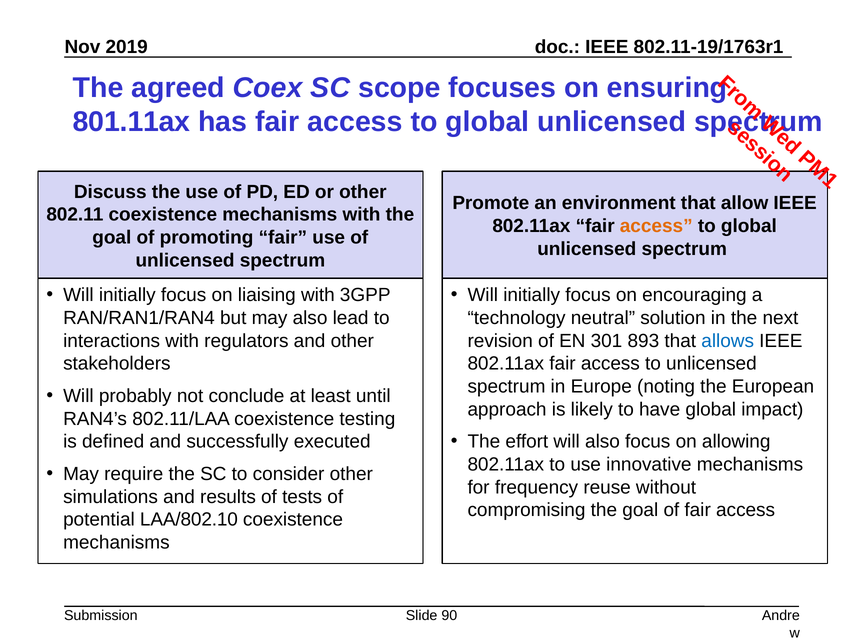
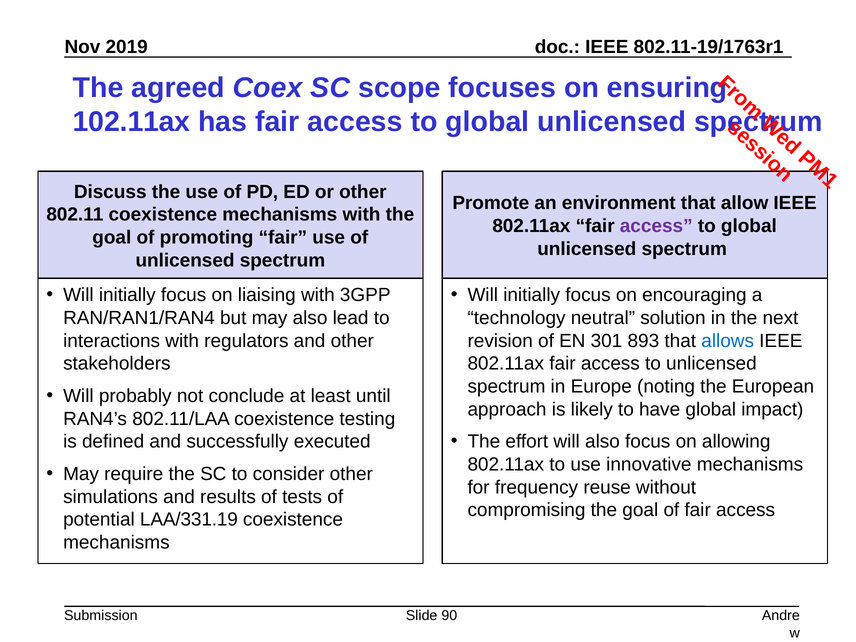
801.11ax: 801.11ax -> 102.11ax
access at (656, 226) colour: orange -> purple
LAA/802.10: LAA/802.10 -> LAA/331.19
